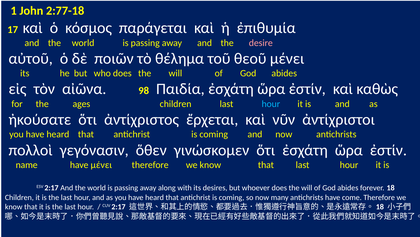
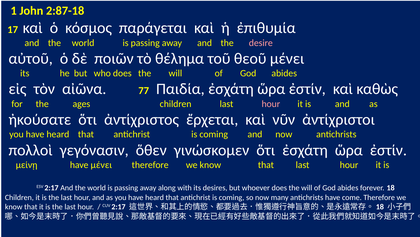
2:77-18: 2:77-18 -> 2:87-18
98: 98 -> 77
hour at (271, 104) colour: light blue -> pink
name: name -> μείνῃ
